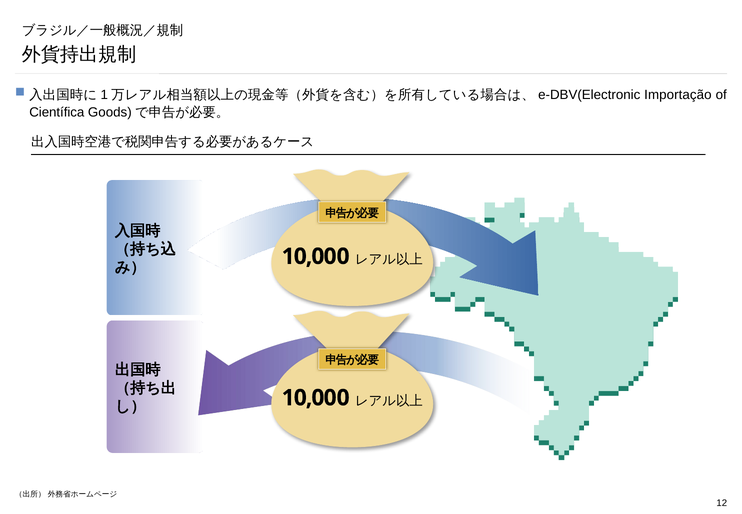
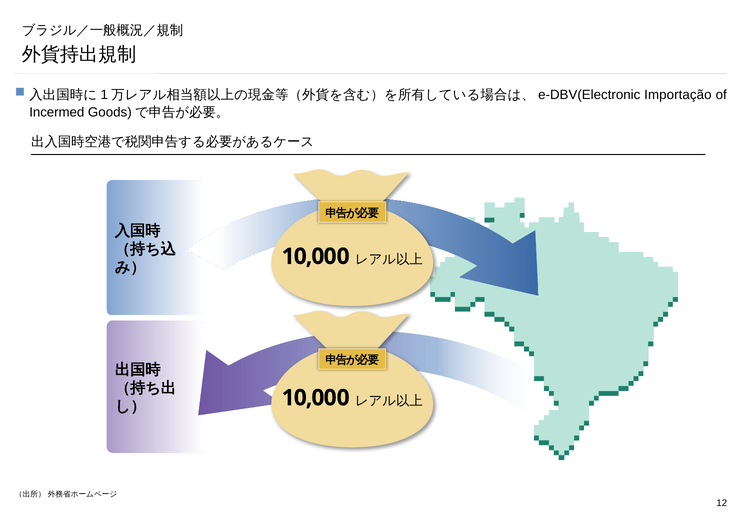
Científica: Científica -> Incermed
